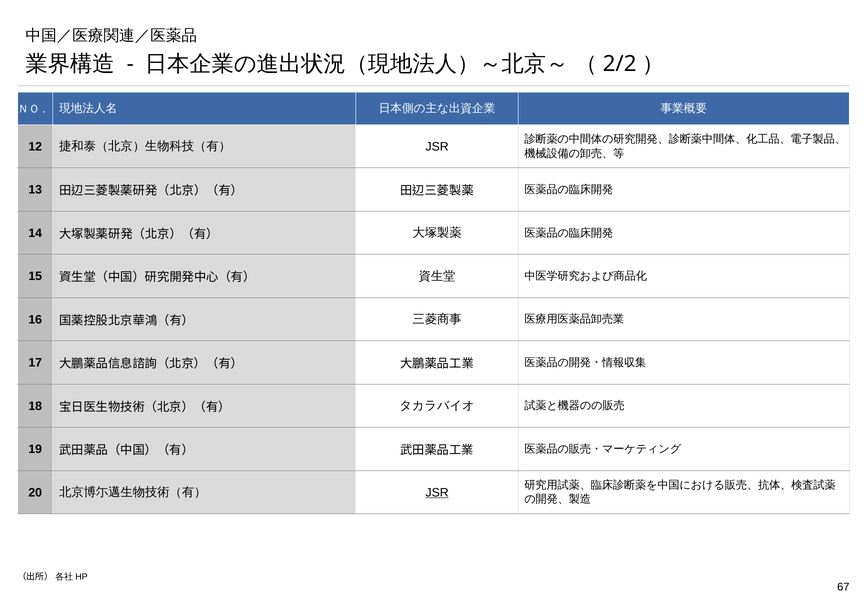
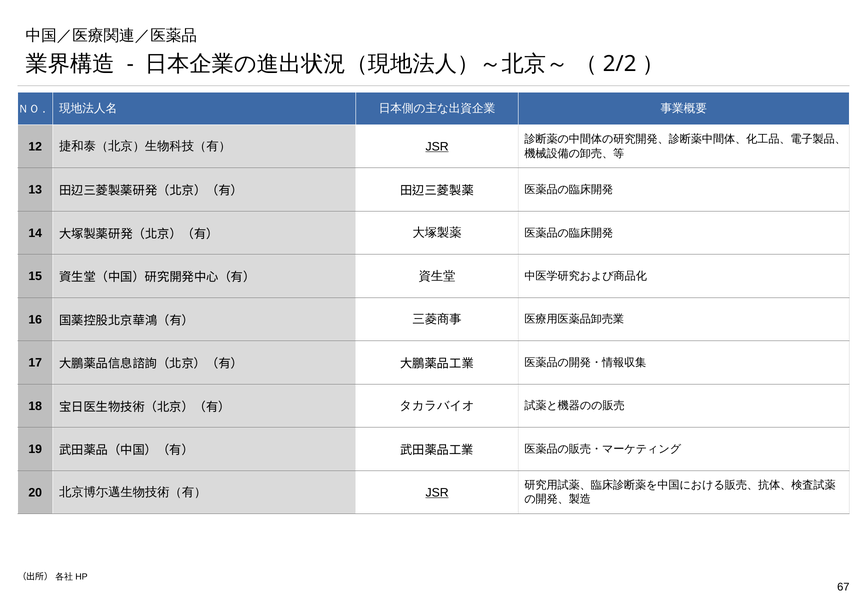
JSR at (437, 147) underline: none -> present
